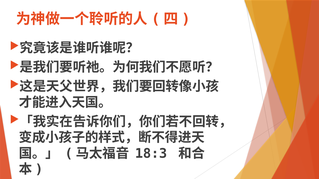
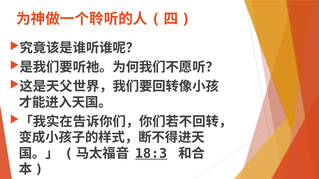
18:3 underline: none -> present
